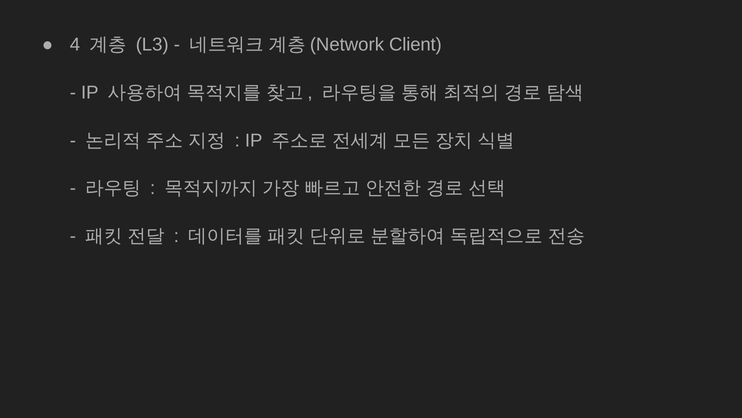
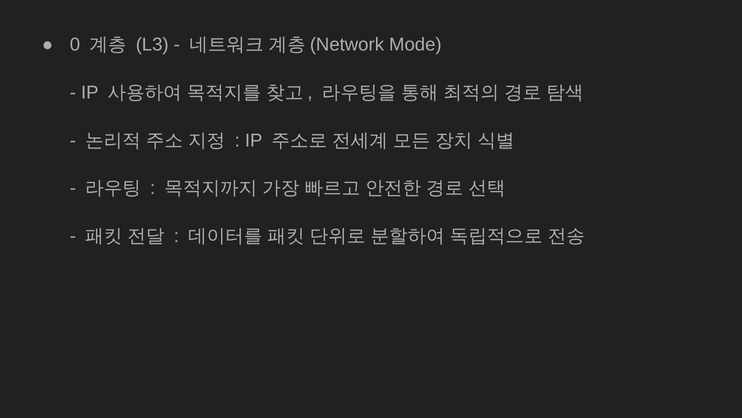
4: 4 -> 0
Client: Client -> Mode
